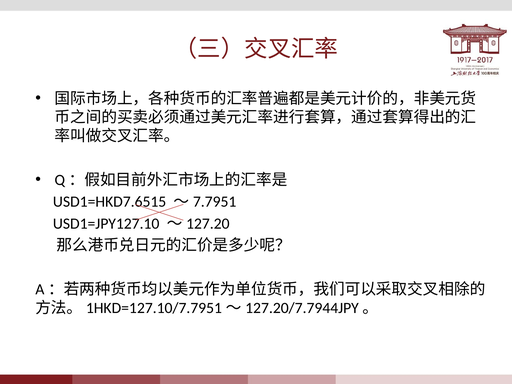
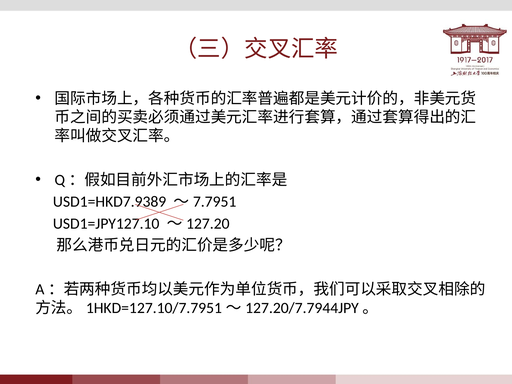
USD1=HKD7.6515: USD1=HKD7.6515 -> USD1=HKD7.9389
